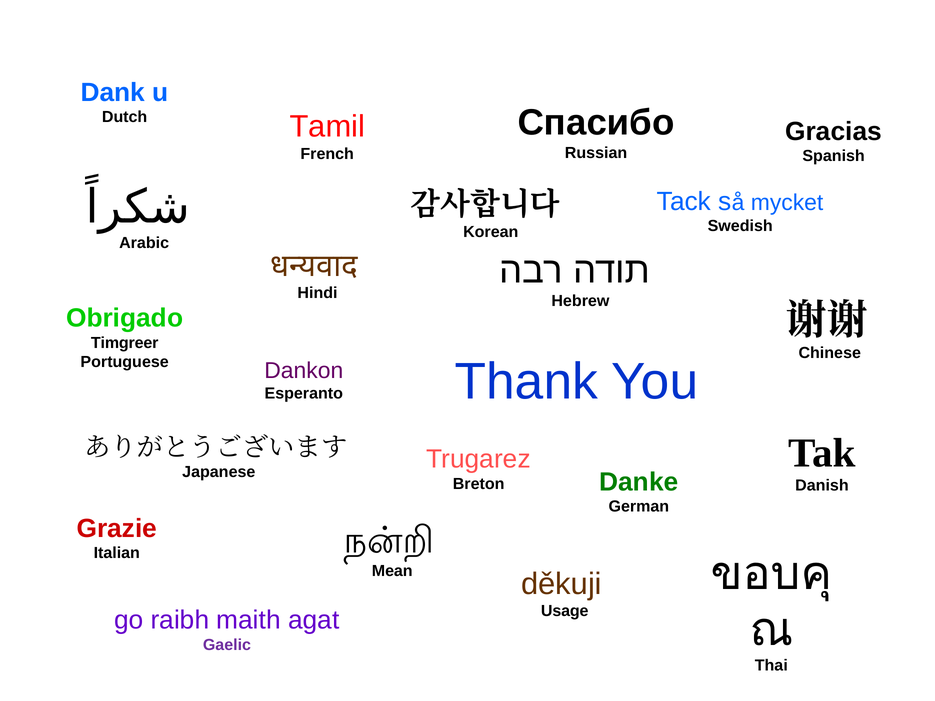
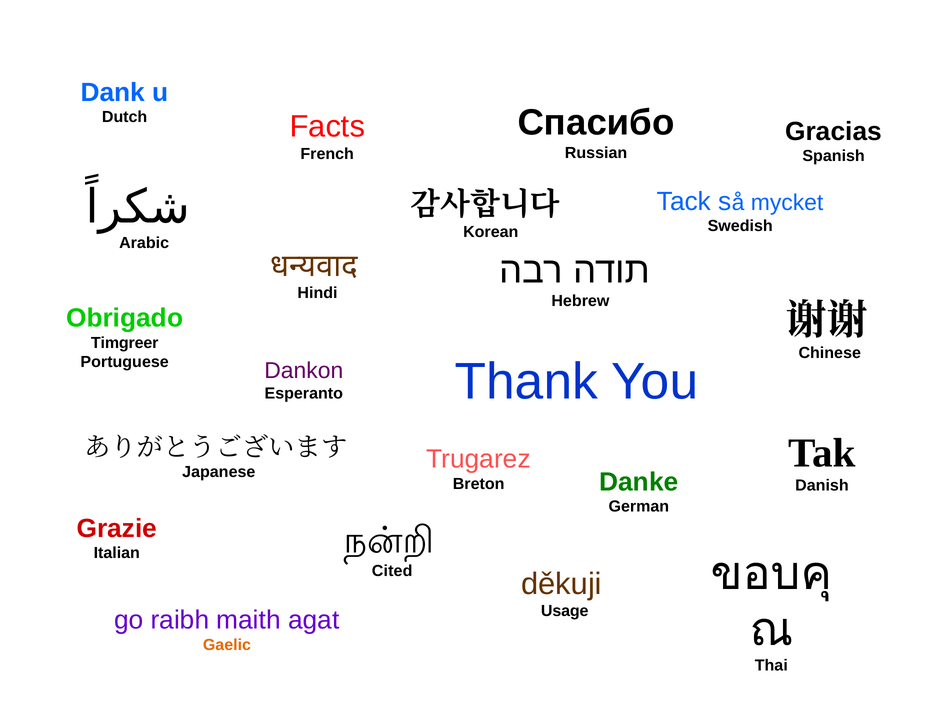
Tamil: Tamil -> Facts
Mean: Mean -> Cited
Gaelic colour: purple -> orange
